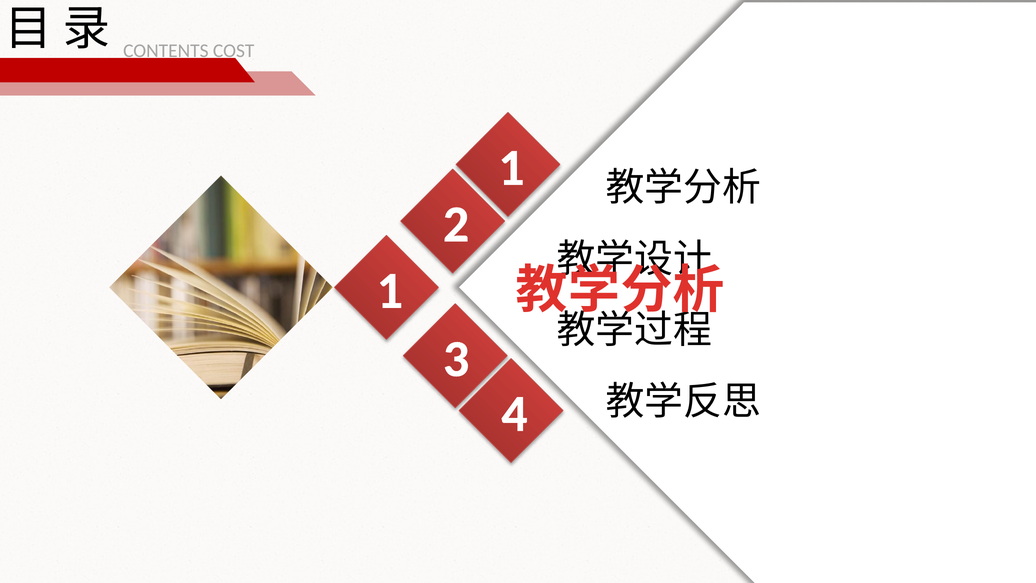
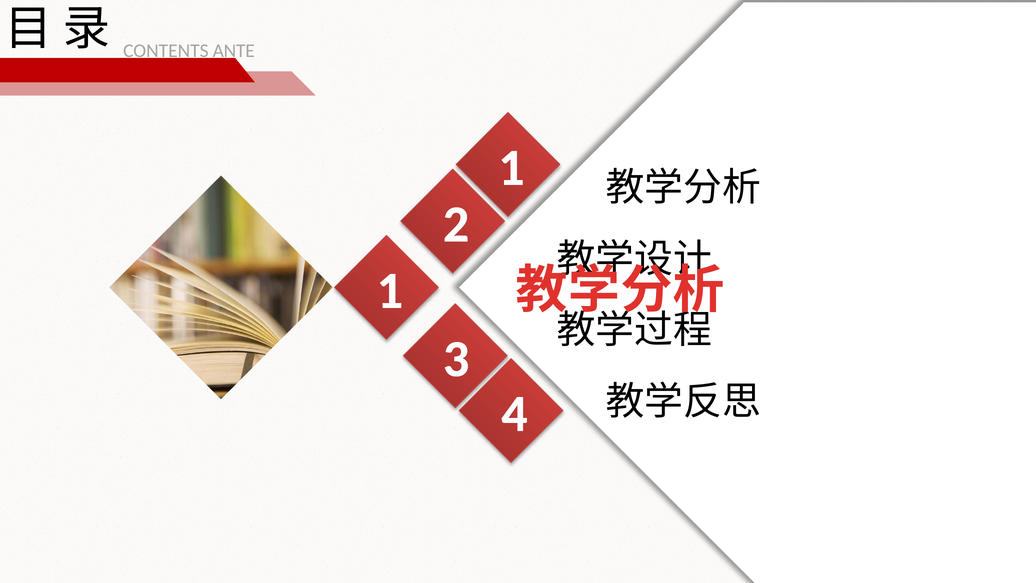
COST: COST -> ANTE
